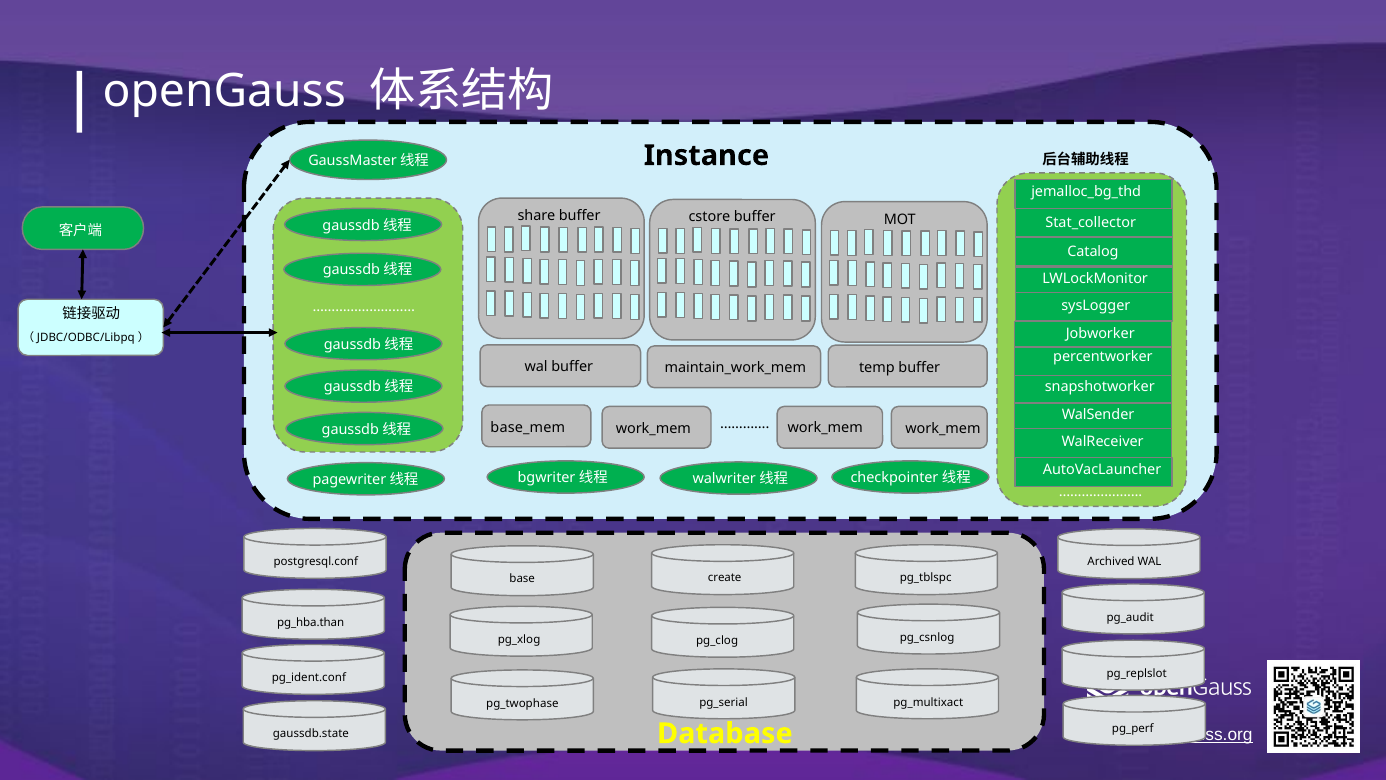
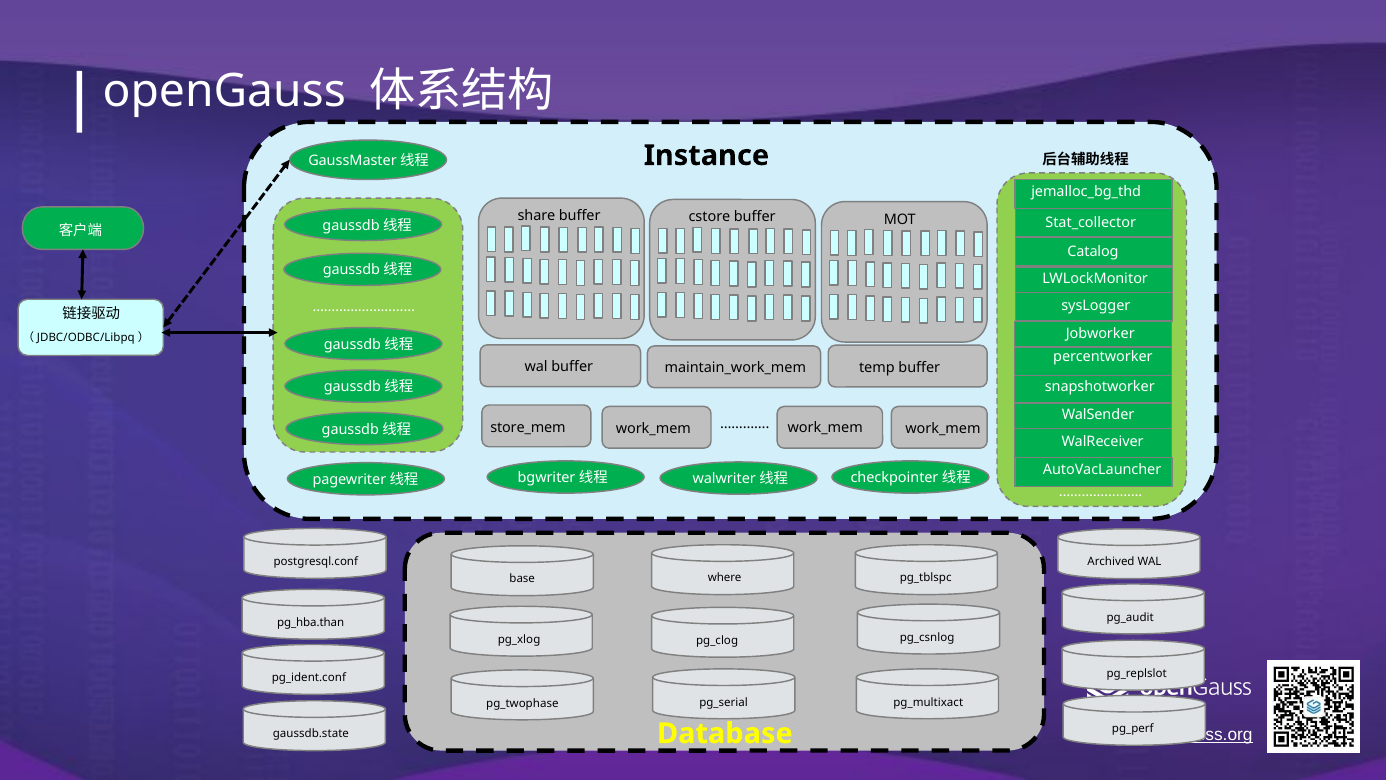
base_mem: base_mem -> store_mem
create: create -> where
